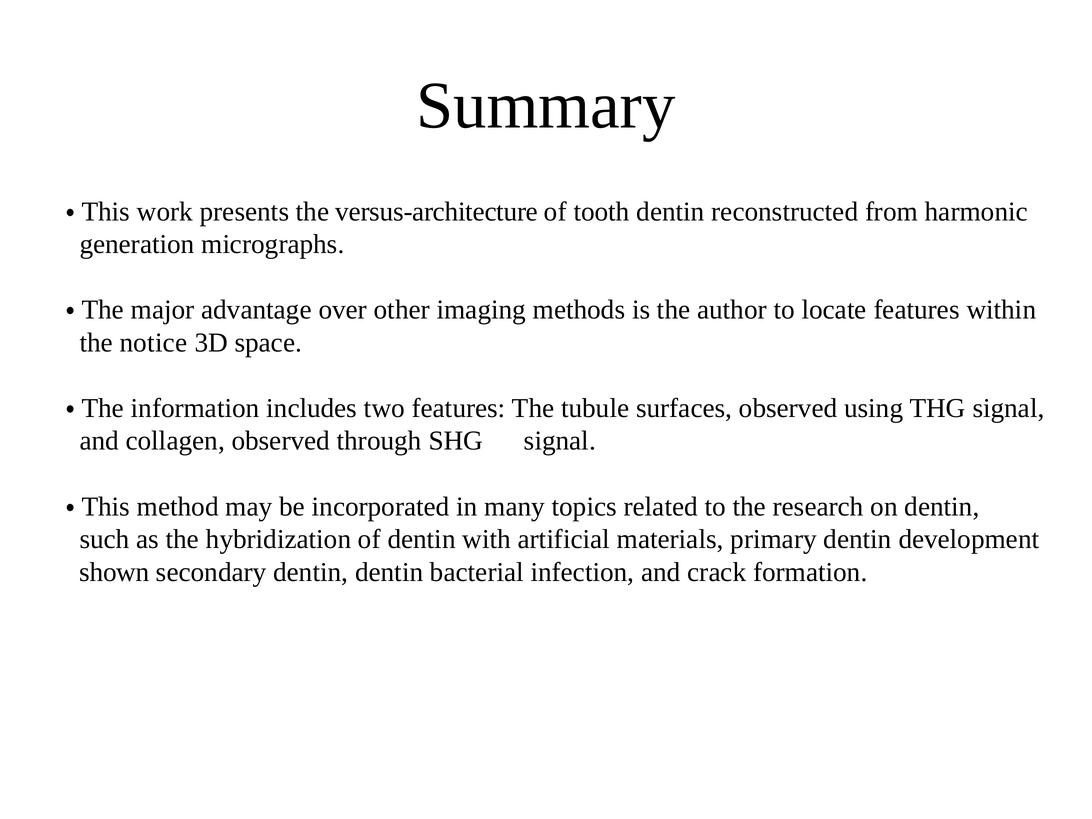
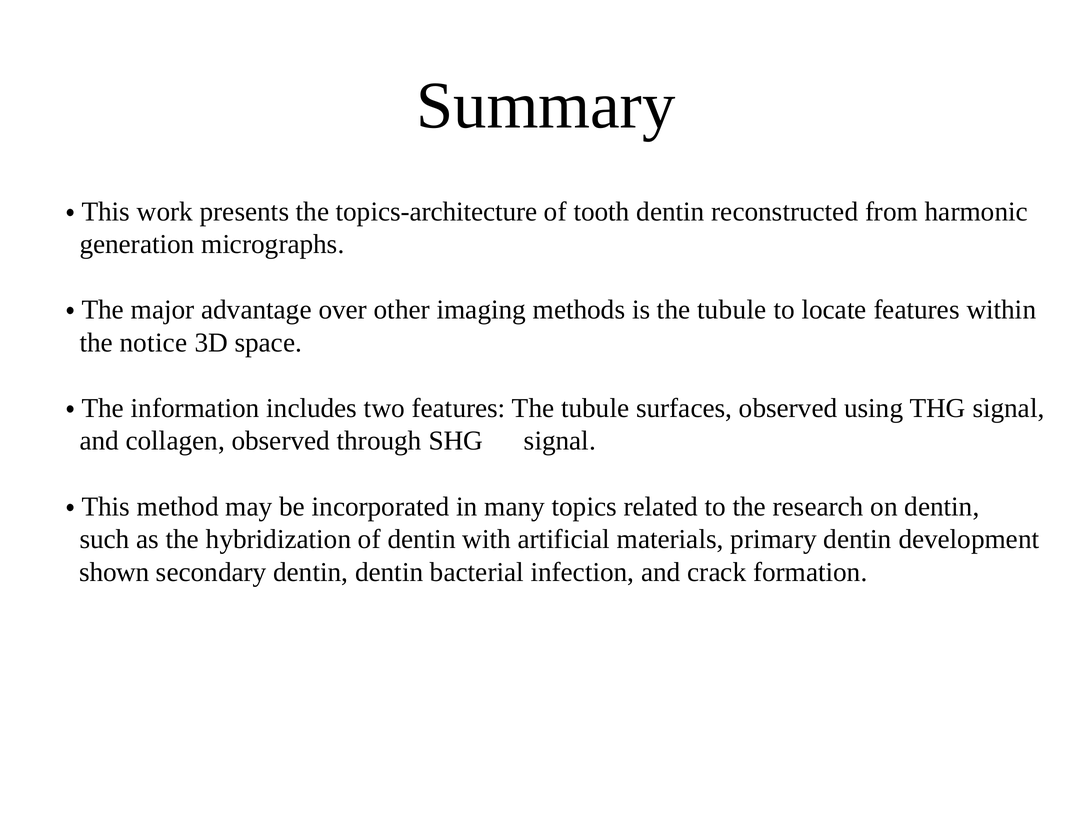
versus-architecture: versus-architecture -> topics-architecture
is the author: author -> tubule
